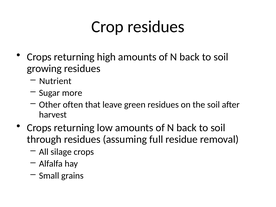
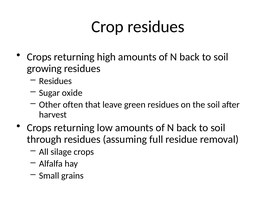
Nutrient at (55, 81): Nutrient -> Residues
more: more -> oxide
